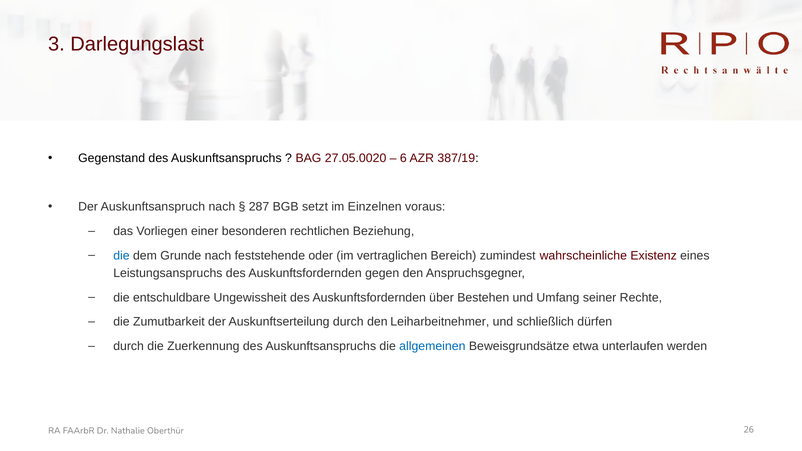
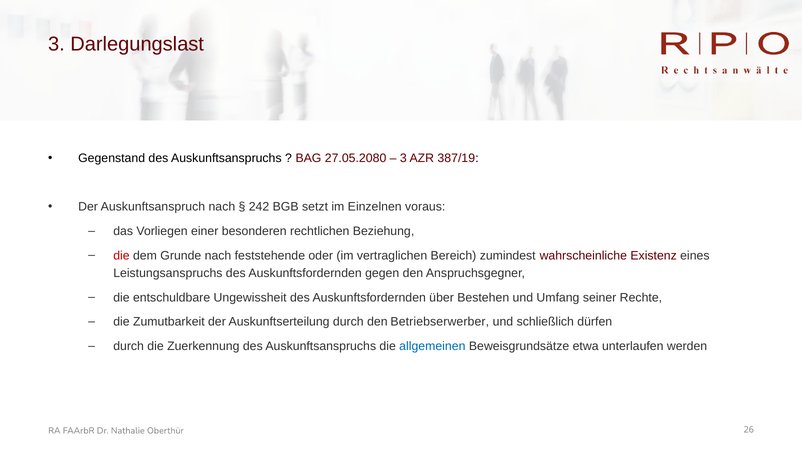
27.05.0020: 27.05.0020 -> 27.05.2080
6 at (403, 158): 6 -> 3
287: 287 -> 242
die at (121, 256) colour: blue -> red
Leiharbeitnehmer: Leiharbeitnehmer -> Betriebserwerber
